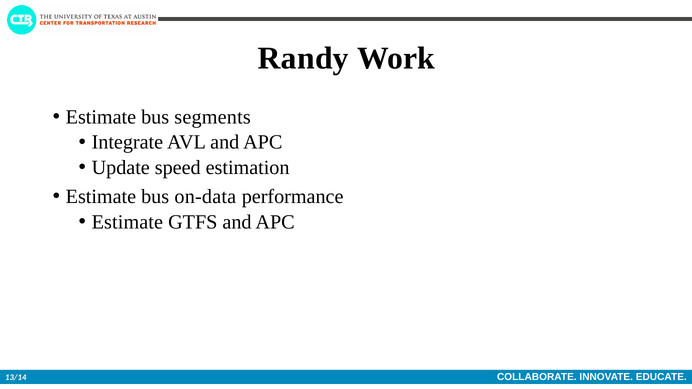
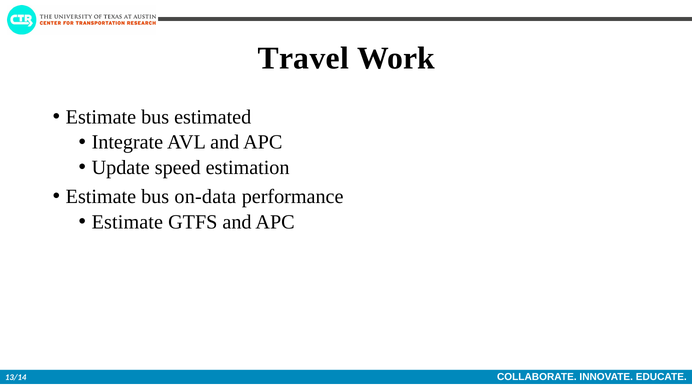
Randy: Randy -> Travel
segments: segments -> estimated
